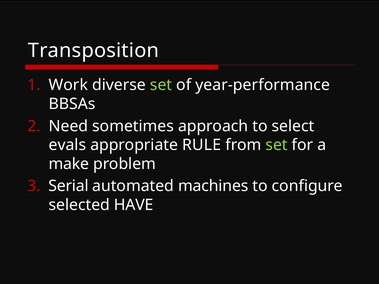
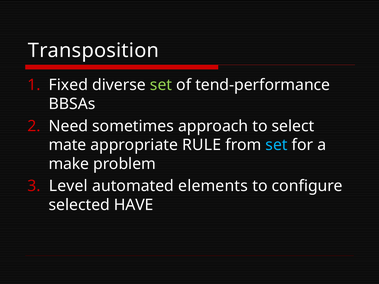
Work: Work -> Fixed
year-performance: year-performance -> tend-performance
evals: evals -> mate
set at (277, 145) colour: light green -> light blue
Serial: Serial -> Level
machines: machines -> elements
